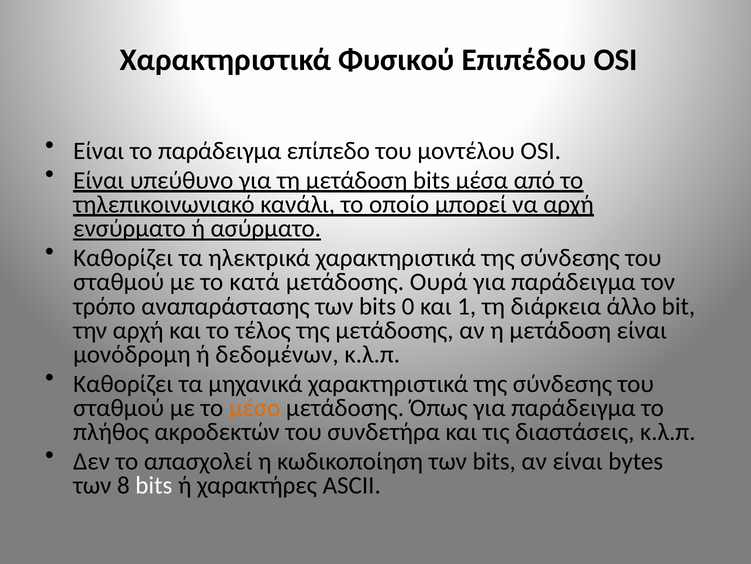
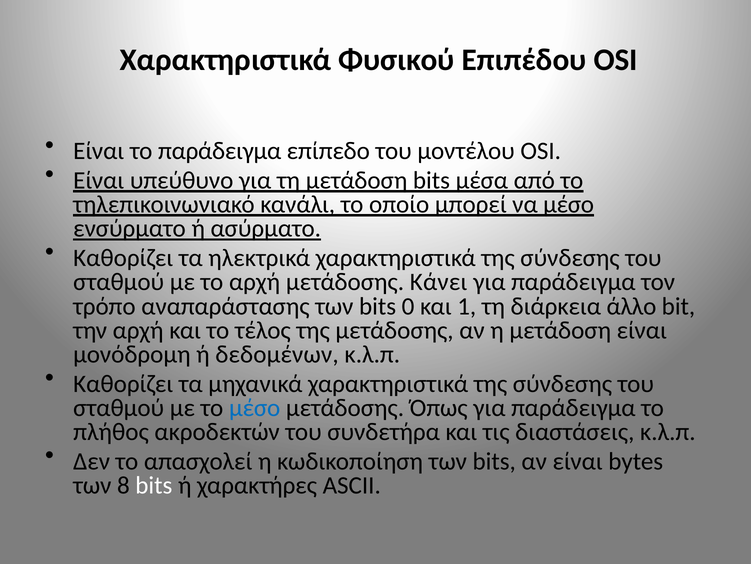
να αρχή: αρχή -> μέσο
το κατά: κατά -> αρχή
Ουρά: Ουρά -> Κάνει
μέσο at (255, 407) colour: orange -> blue
